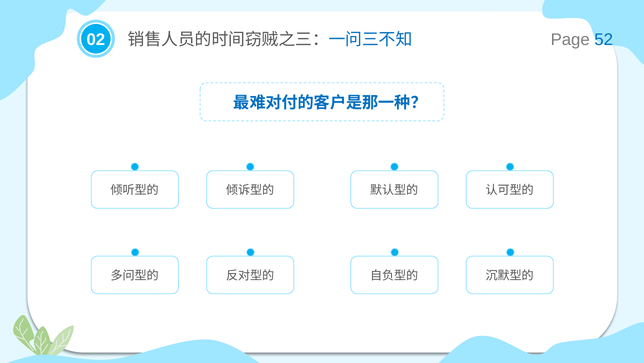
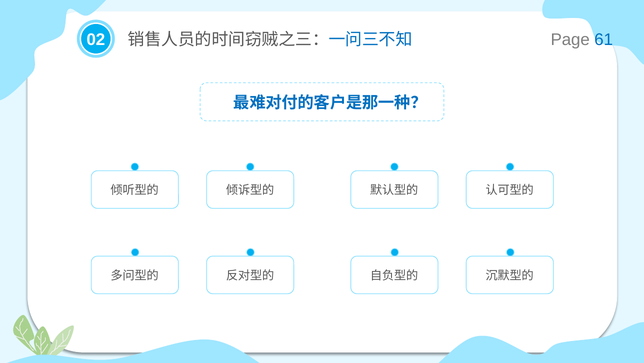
52: 52 -> 61
